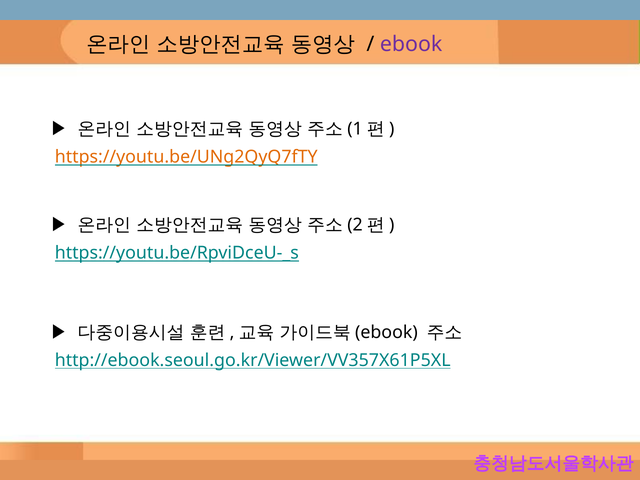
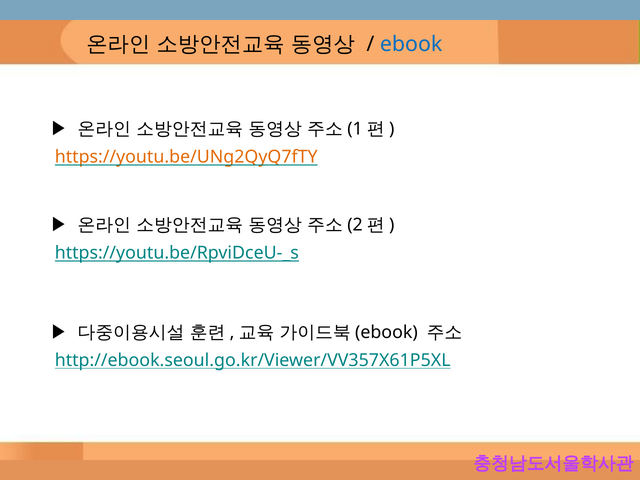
ebook colour: purple -> blue
